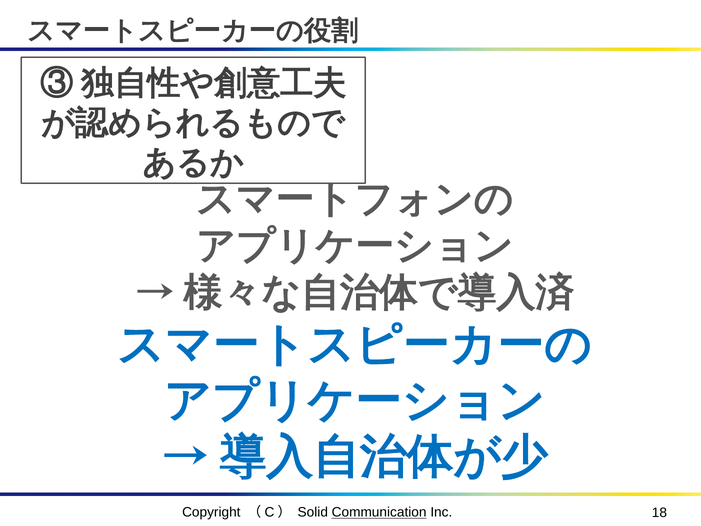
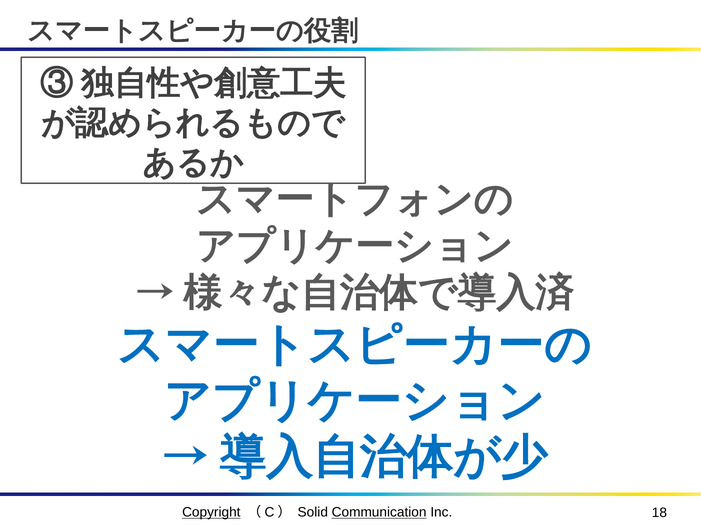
Copyright underline: none -> present
